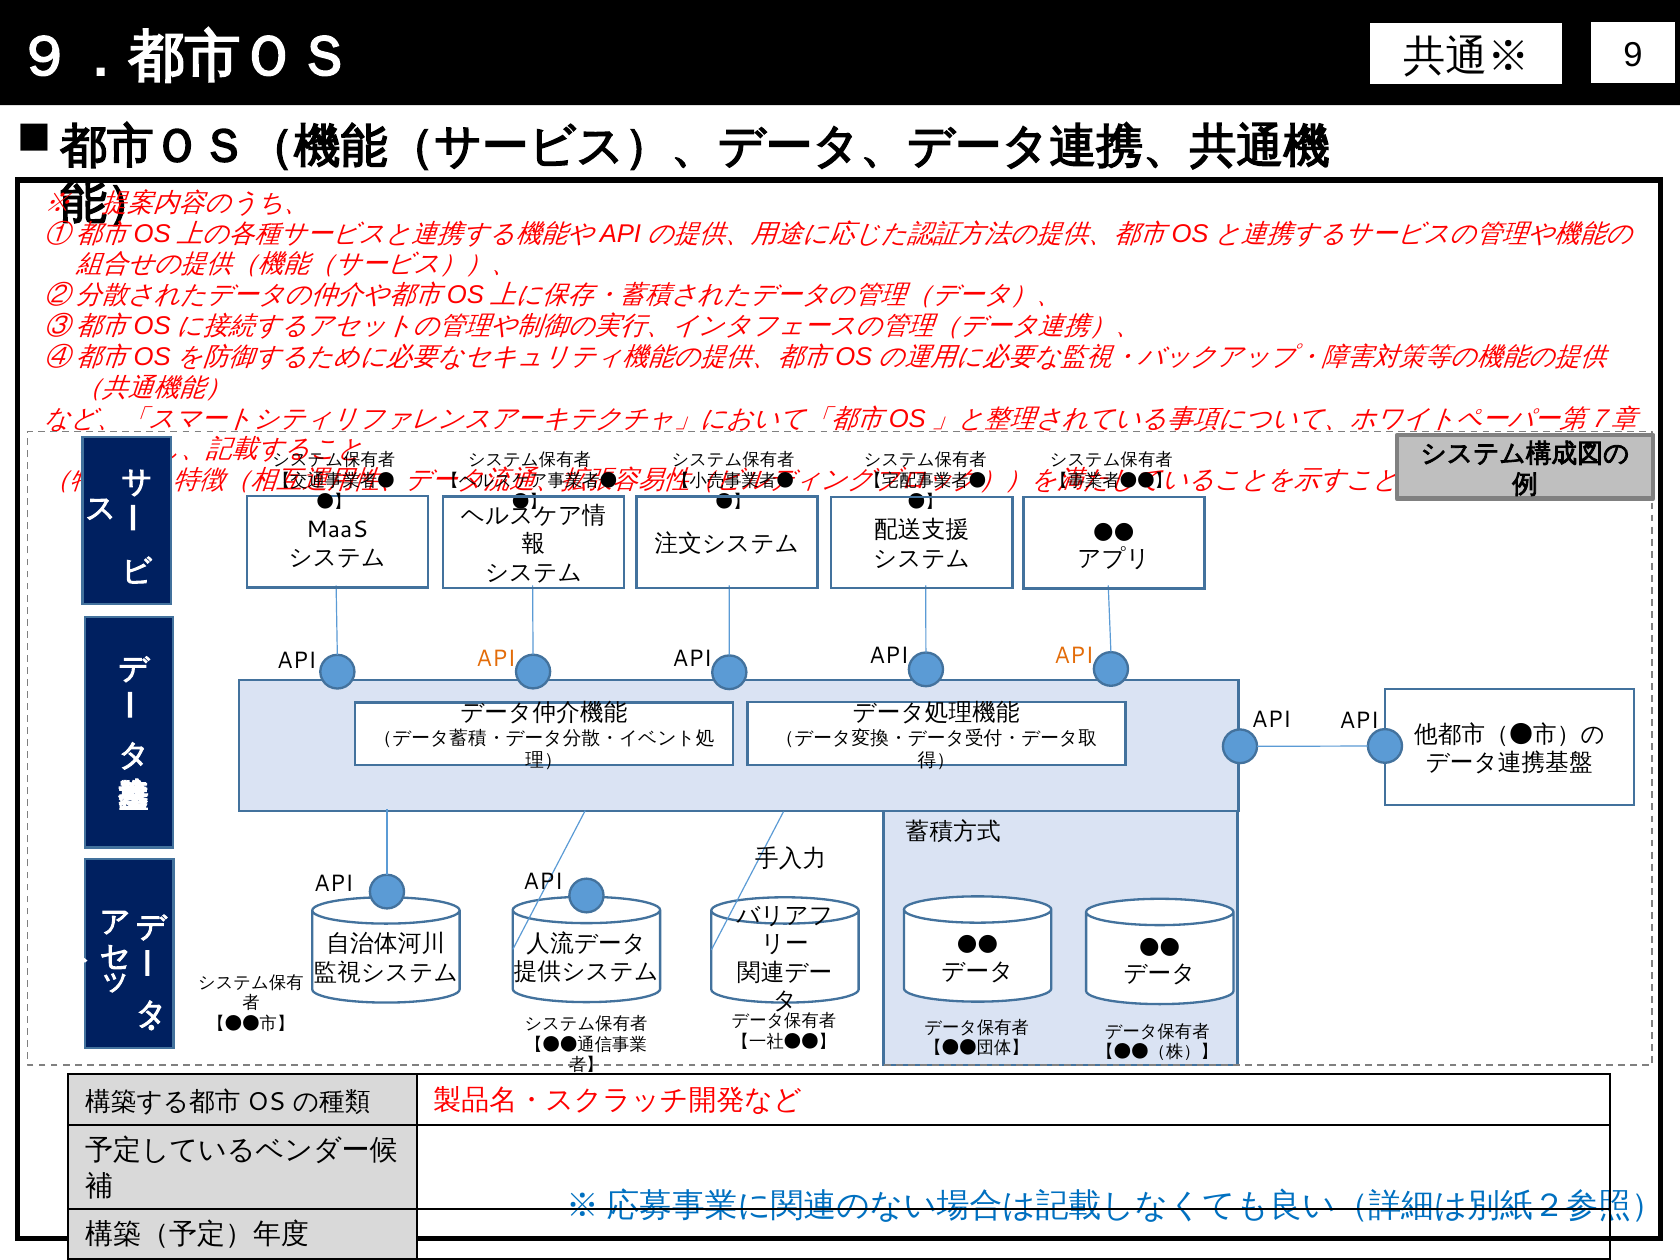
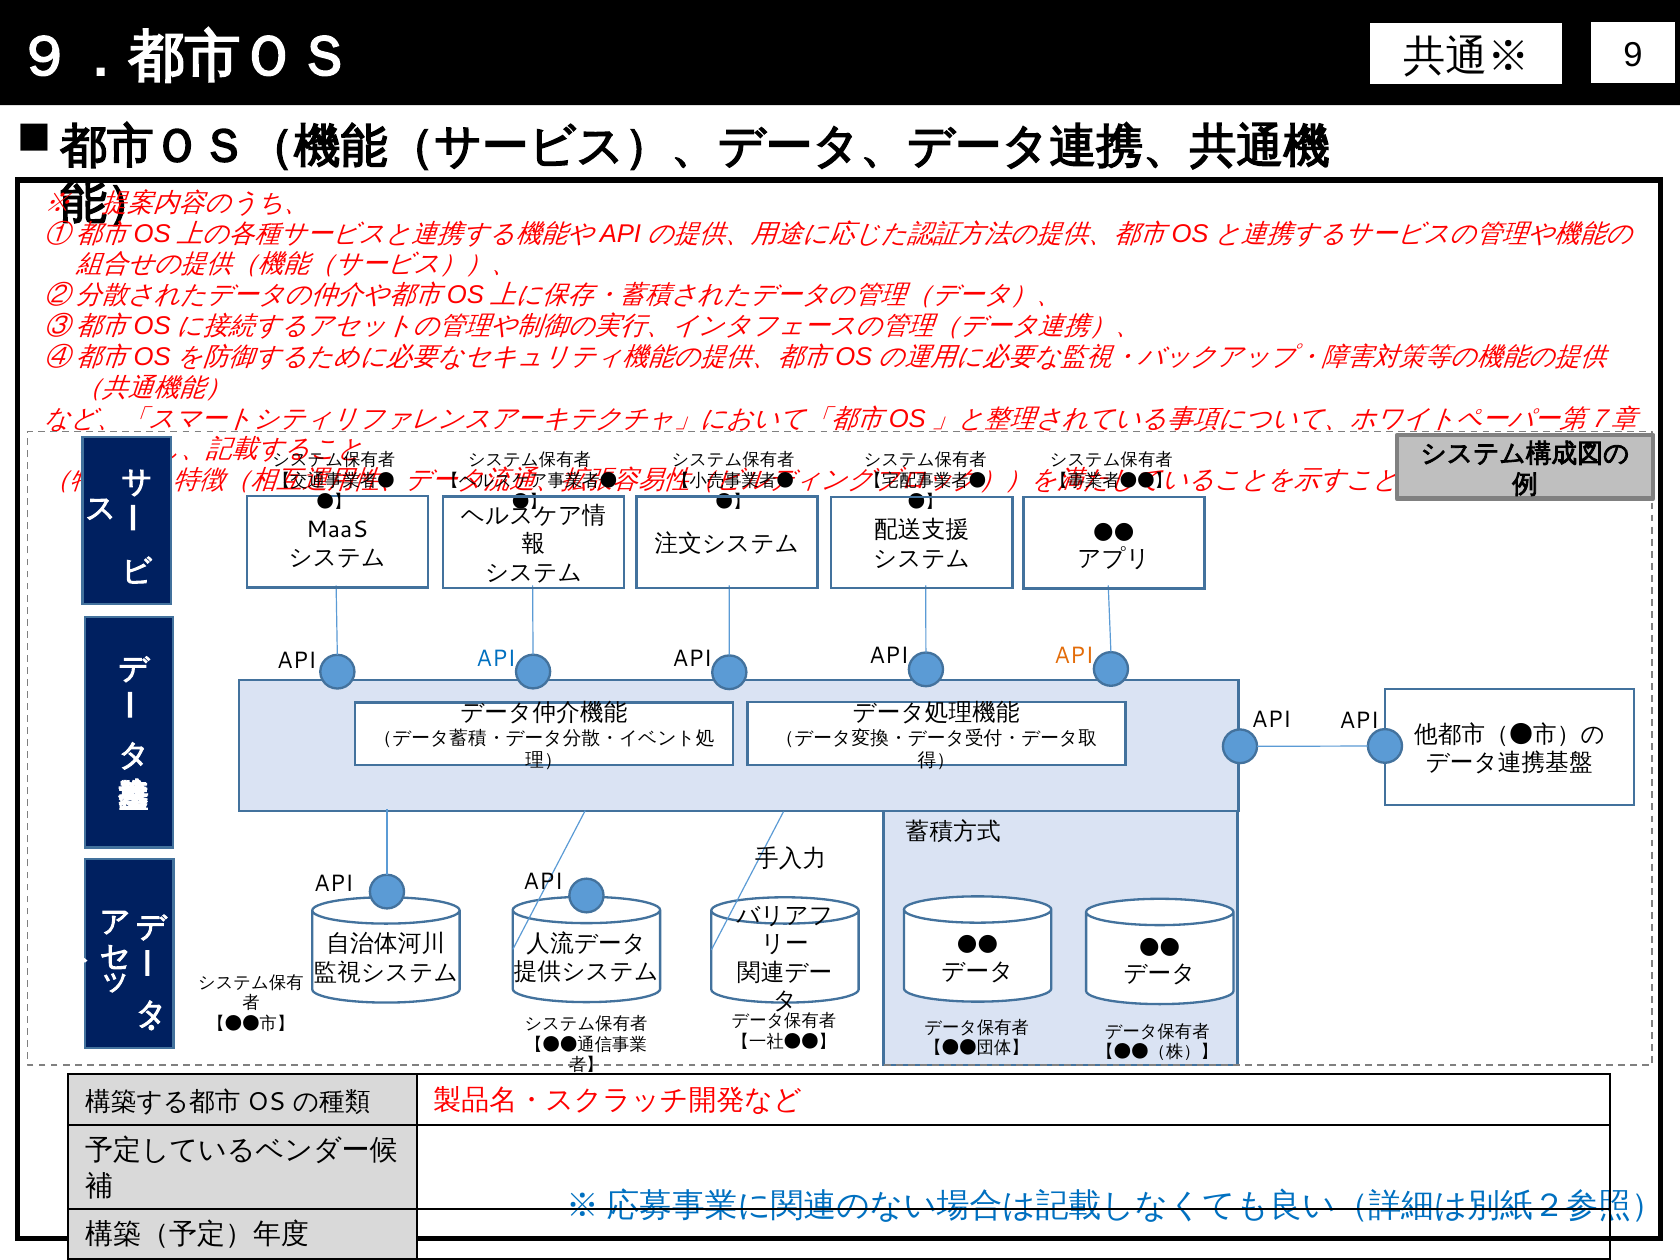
API at (496, 658) colour: orange -> blue
